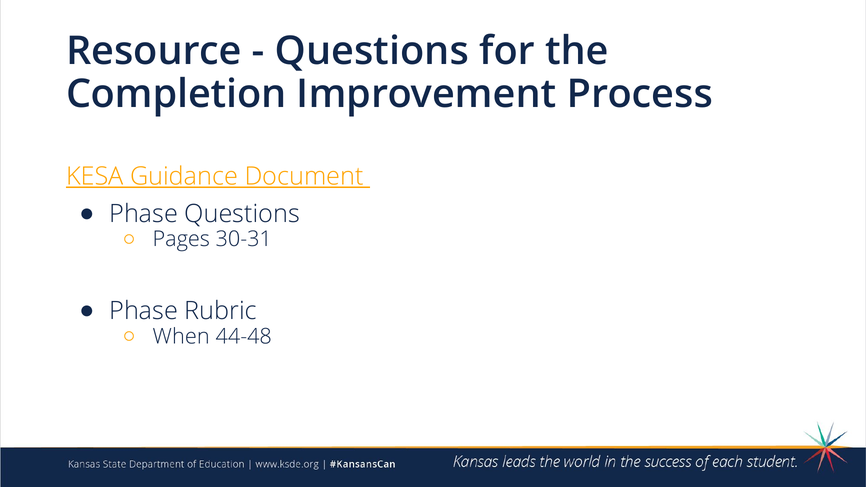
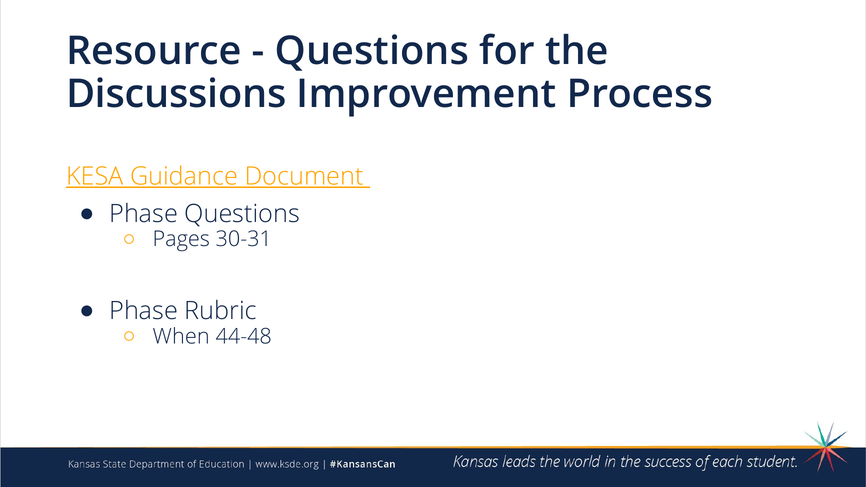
Completion: Completion -> Discussions
